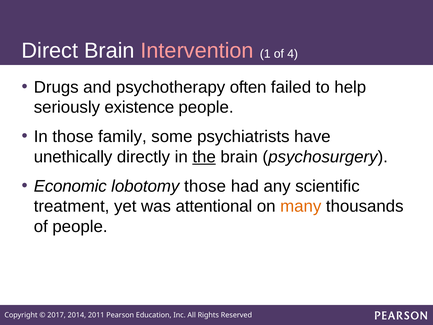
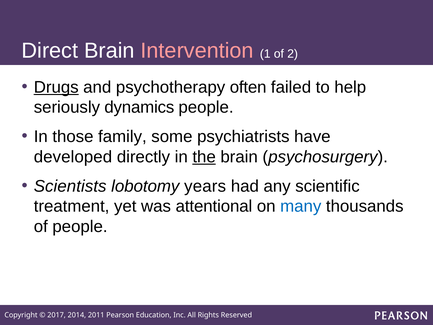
4: 4 -> 2
Drugs underline: none -> present
existence: existence -> dynamics
unethically: unethically -> developed
Economic: Economic -> Scientists
lobotomy those: those -> years
many colour: orange -> blue
